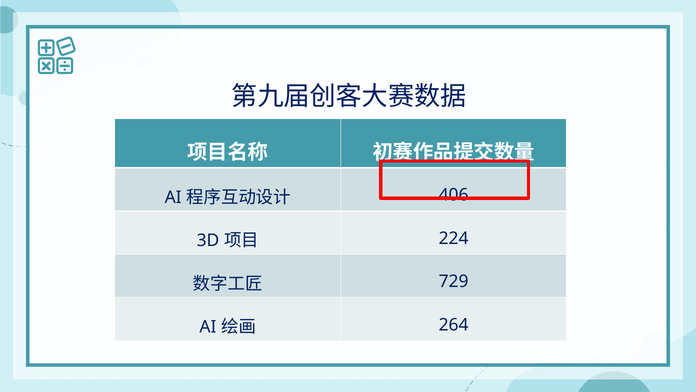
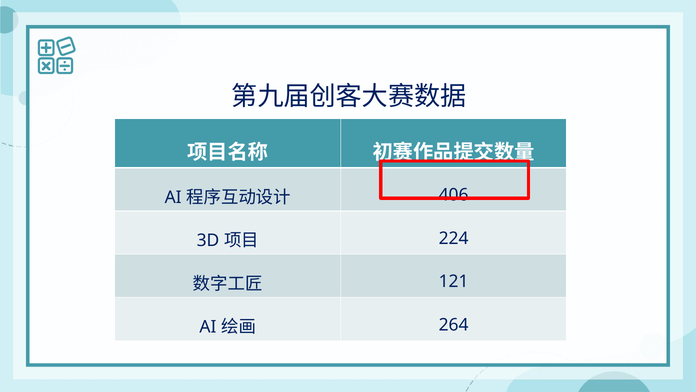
729: 729 -> 121
